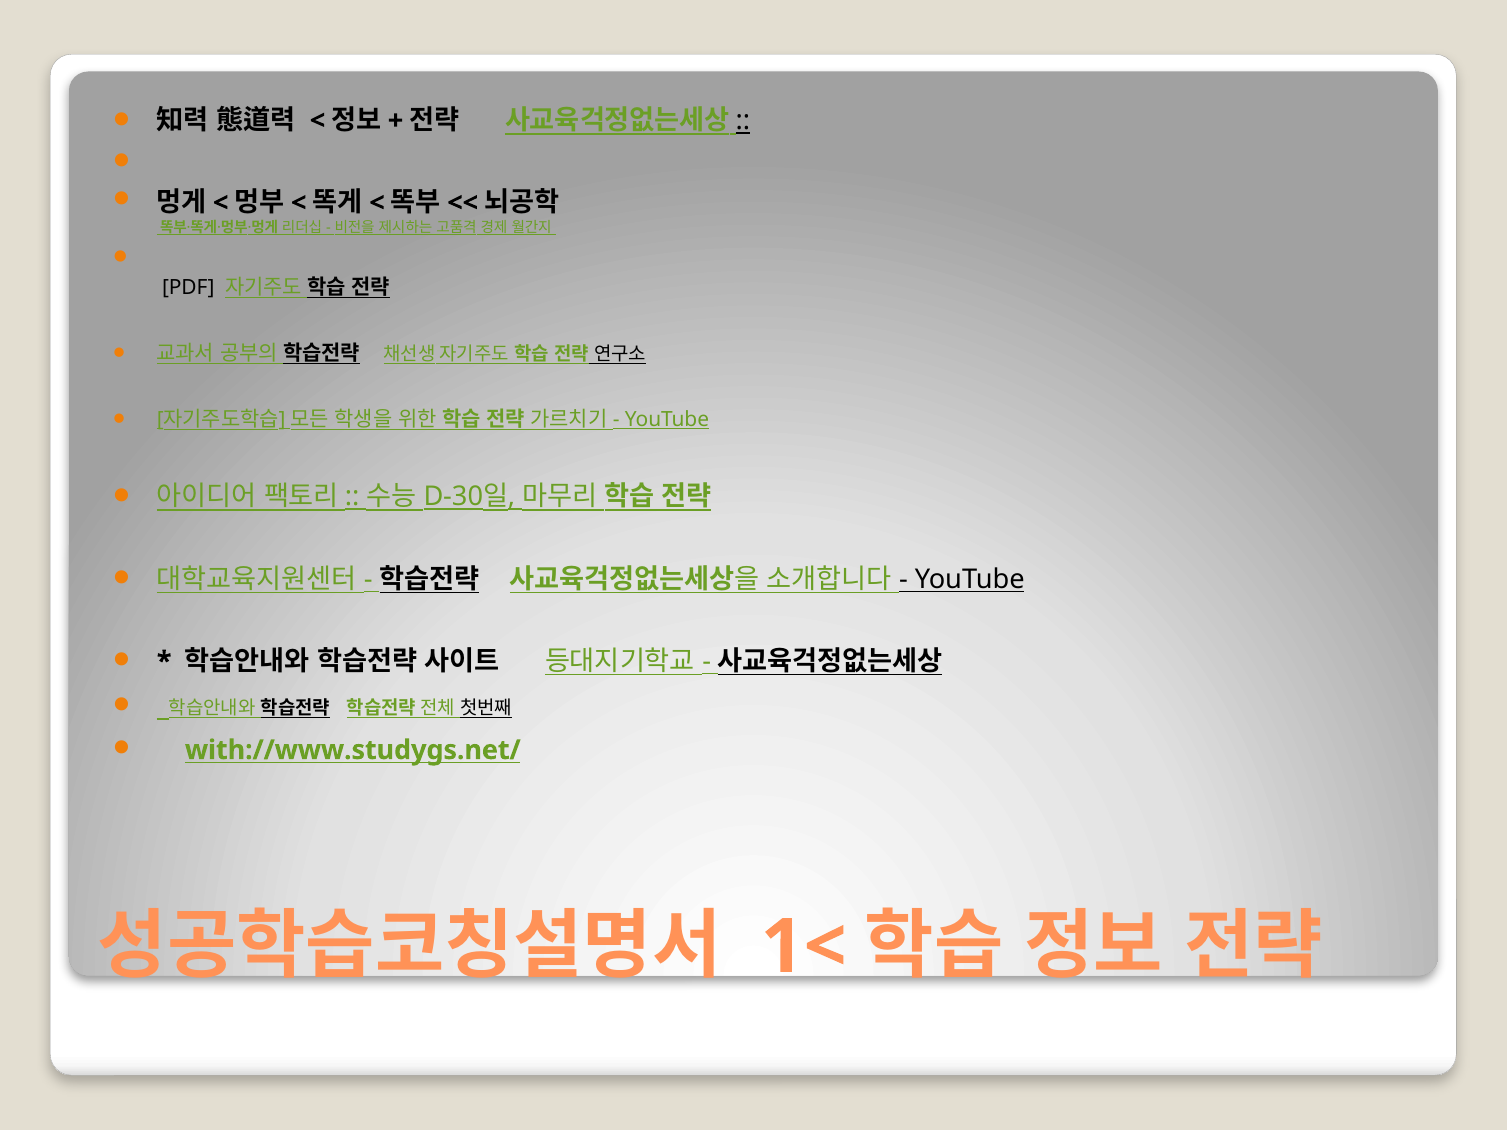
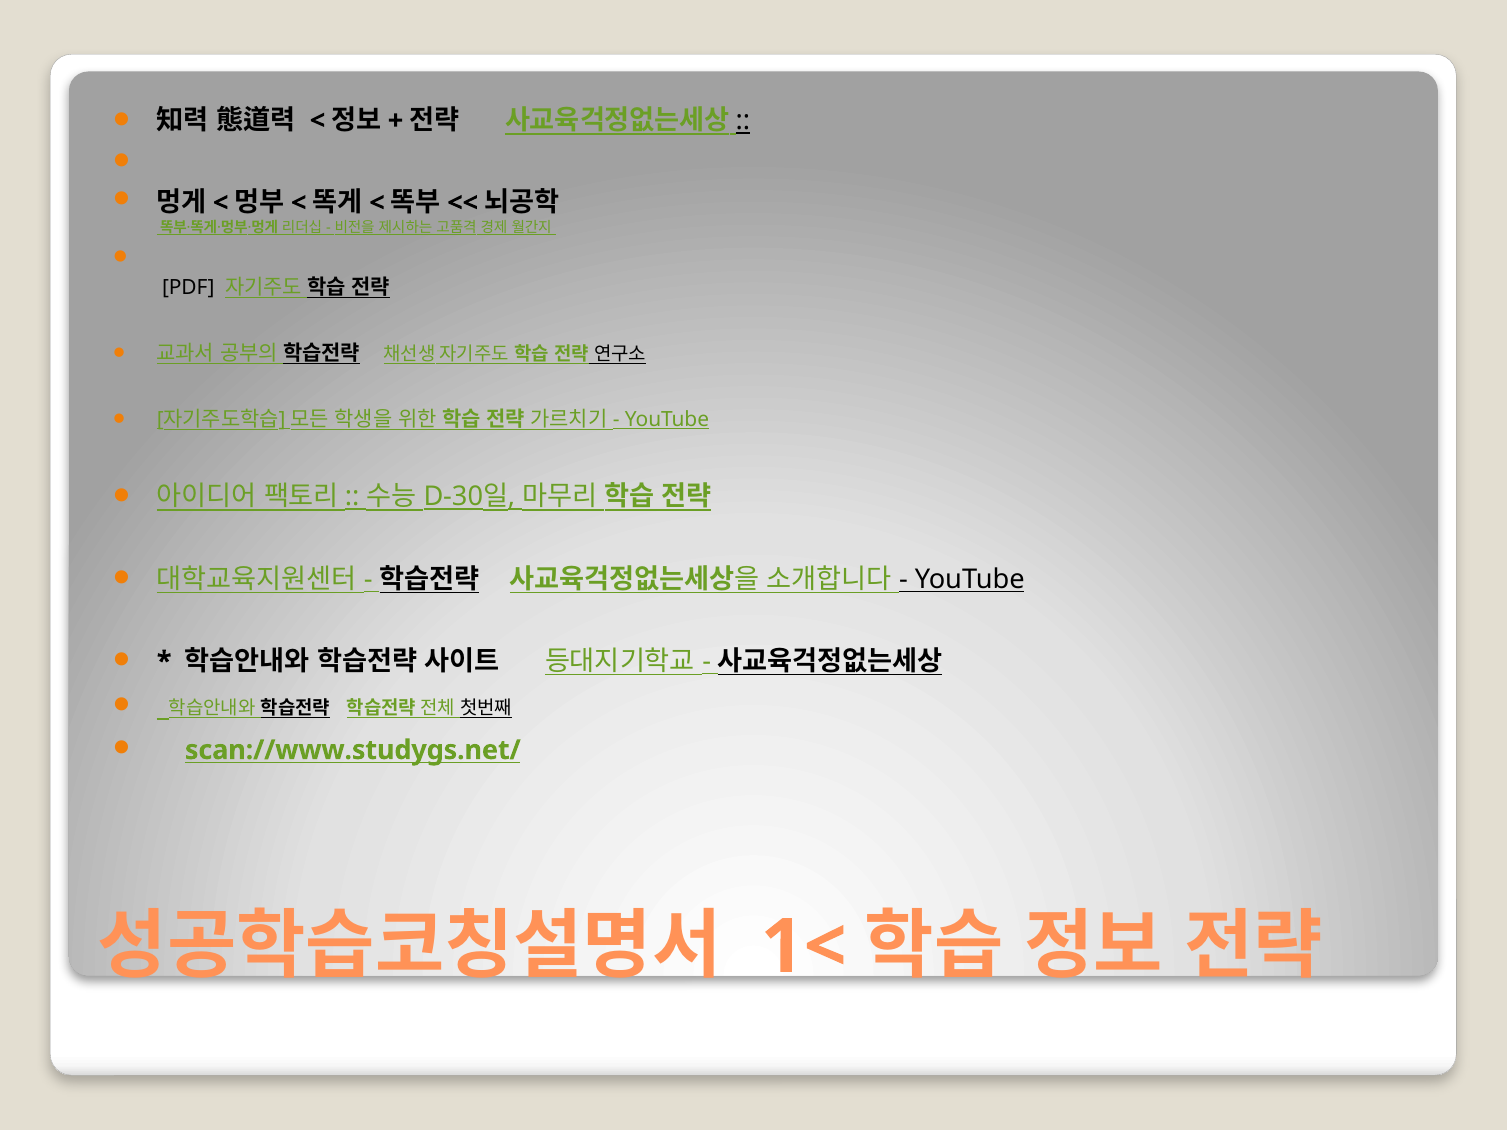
with://www.studygs.net/: with://www.studygs.net/ -> scan://www.studygs.net/
